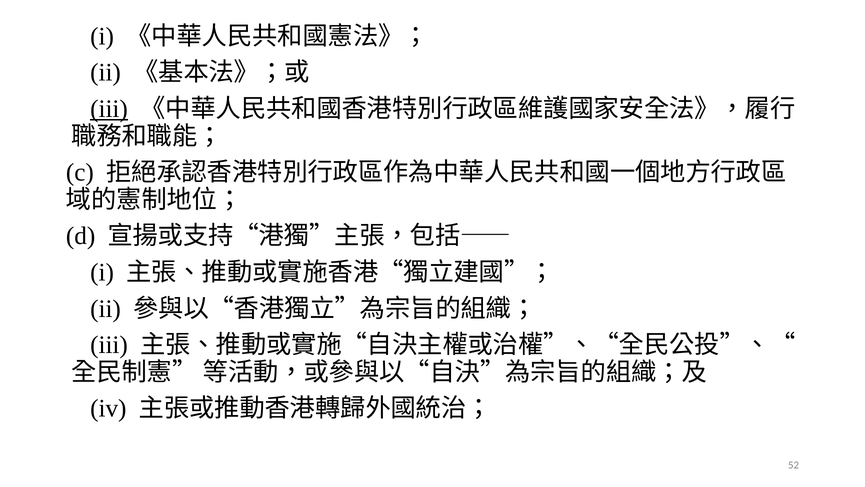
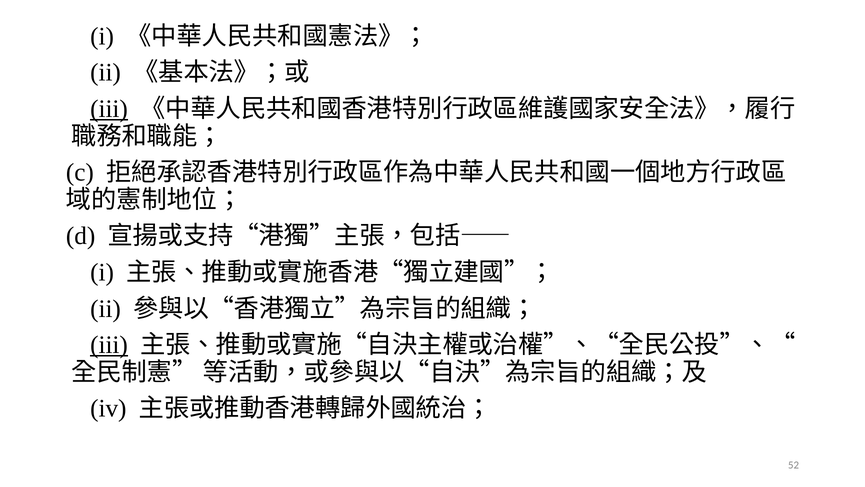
iii at (109, 345) underline: none -> present
